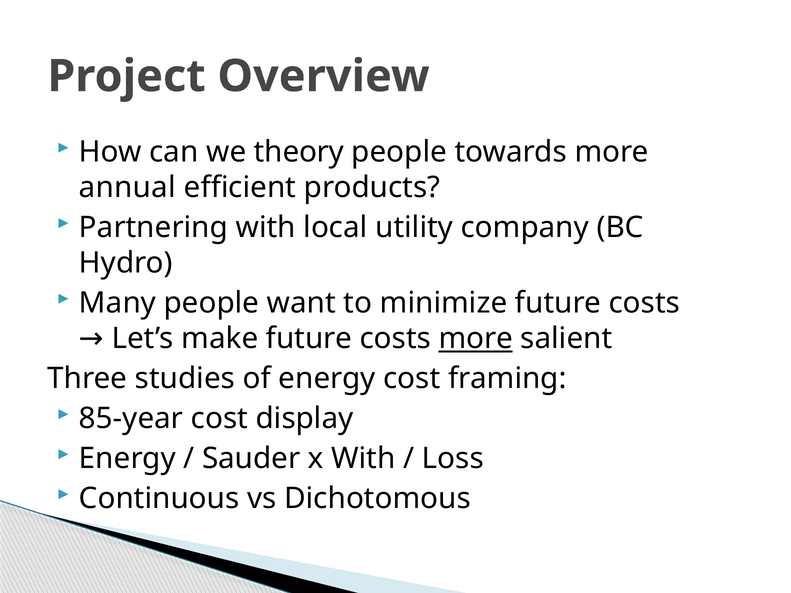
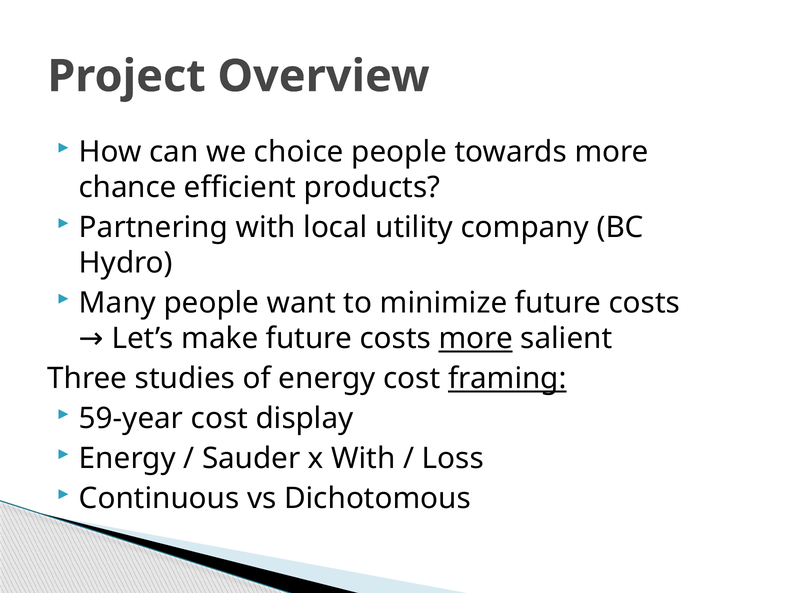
theory: theory -> choice
annual: annual -> chance
framing underline: none -> present
85-year: 85-year -> 59-year
